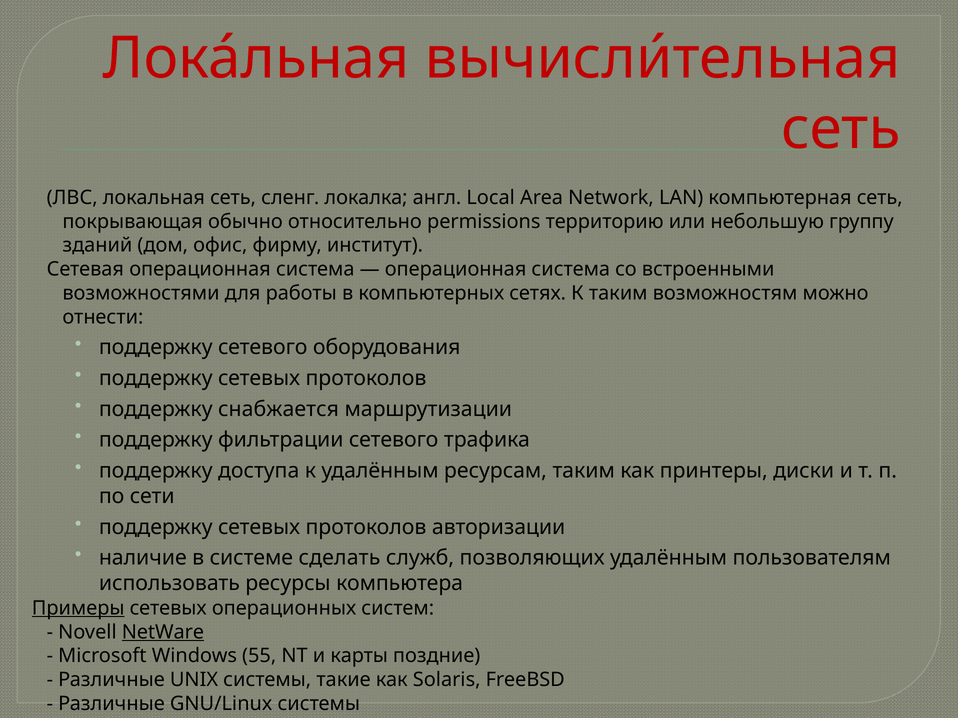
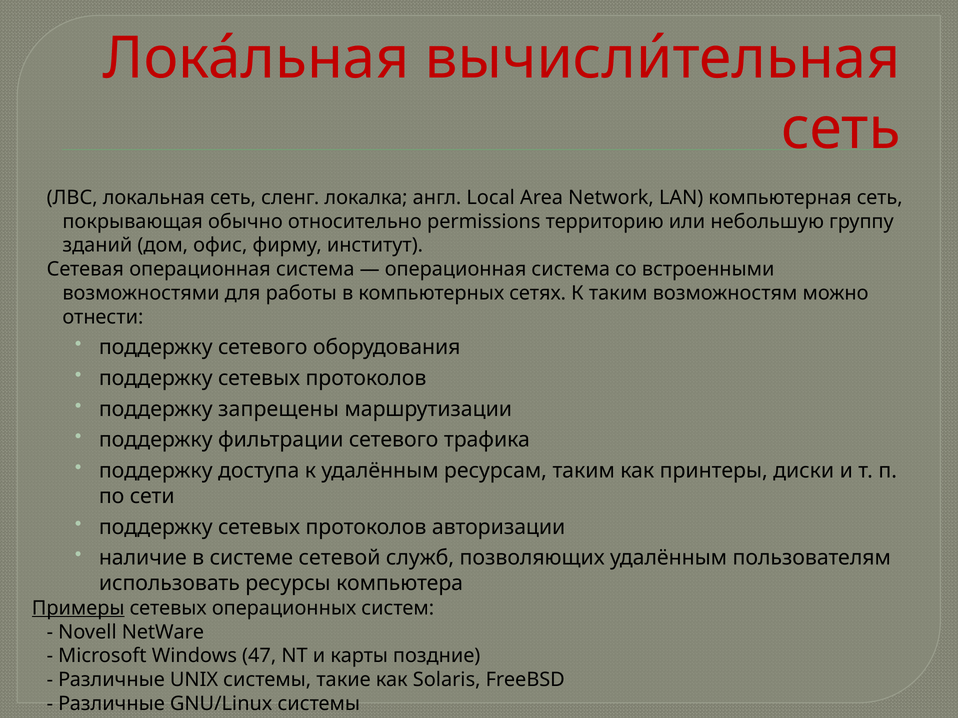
снабжается: снабжается -> запрещены
сделать: сделать -> сетевой
NetWare underline: present -> none
55: 55 -> 47
